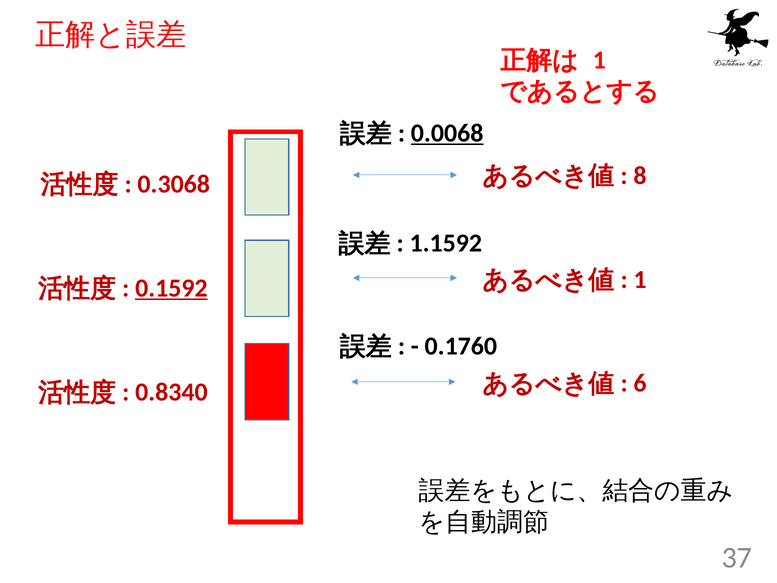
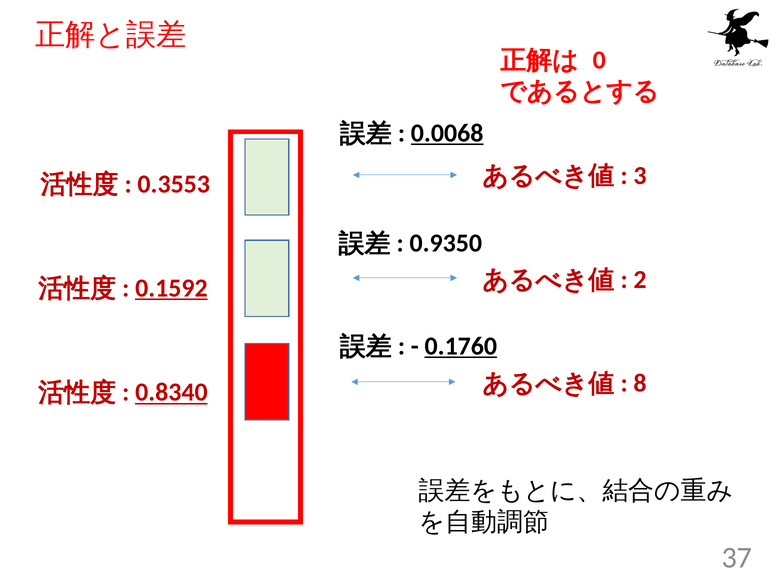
1 at (599, 60): 1 -> 0
8: 8 -> 3
0.3068: 0.3068 -> 0.3553
1.1592: 1.1592 -> 0.9350
1 at (640, 280): 1 -> 2
0.1760 underline: none -> present
6: 6 -> 8
0.8340 underline: none -> present
